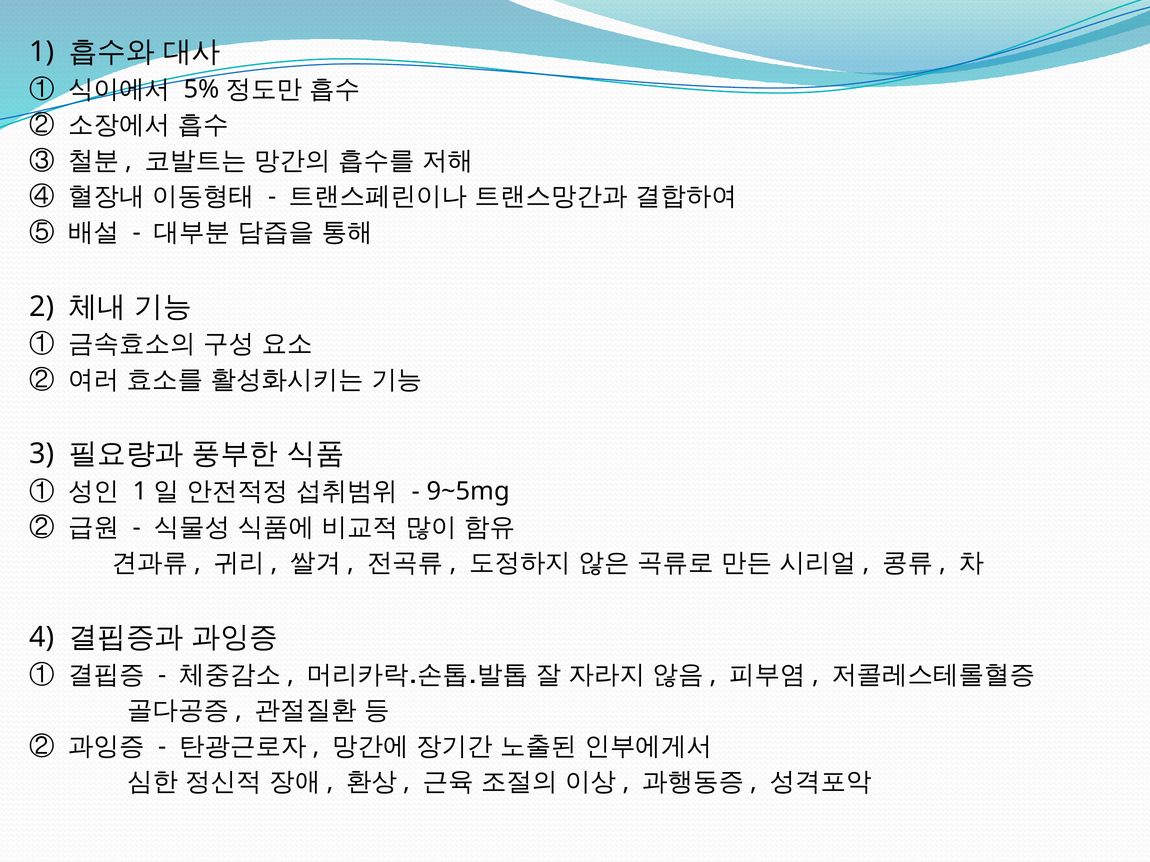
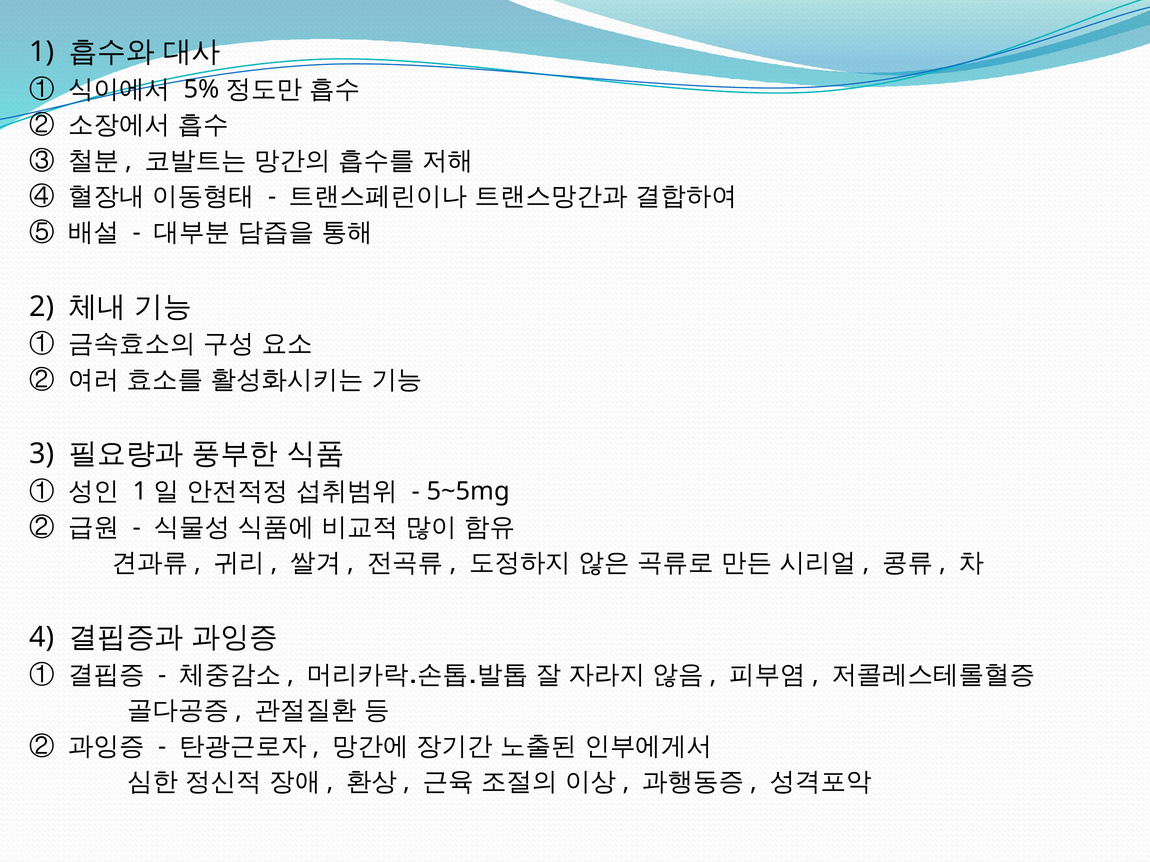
9~5mg: 9~5mg -> 5~5mg
